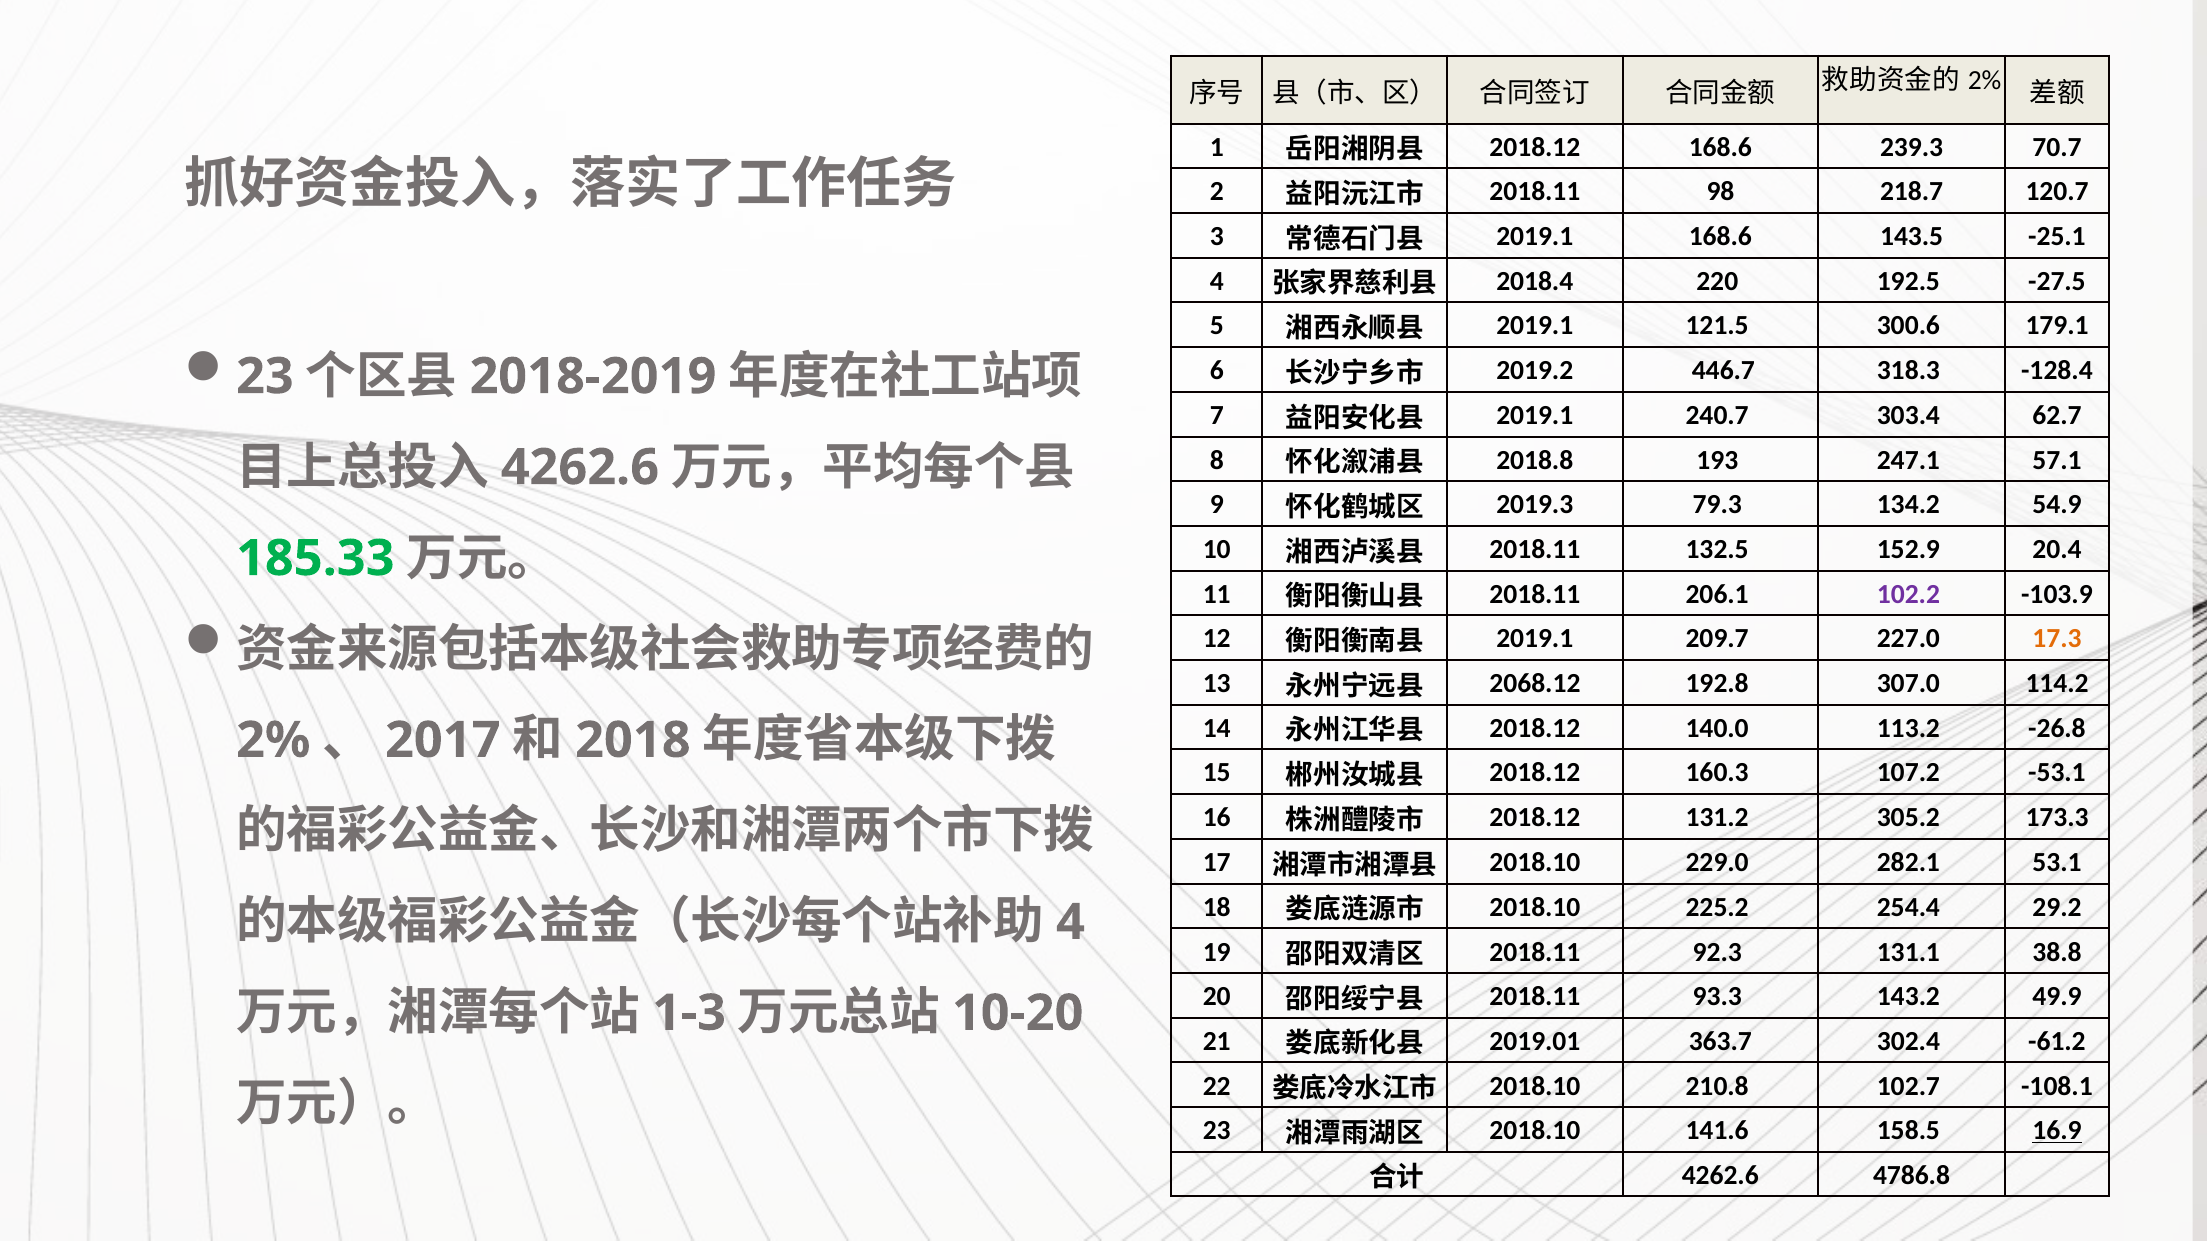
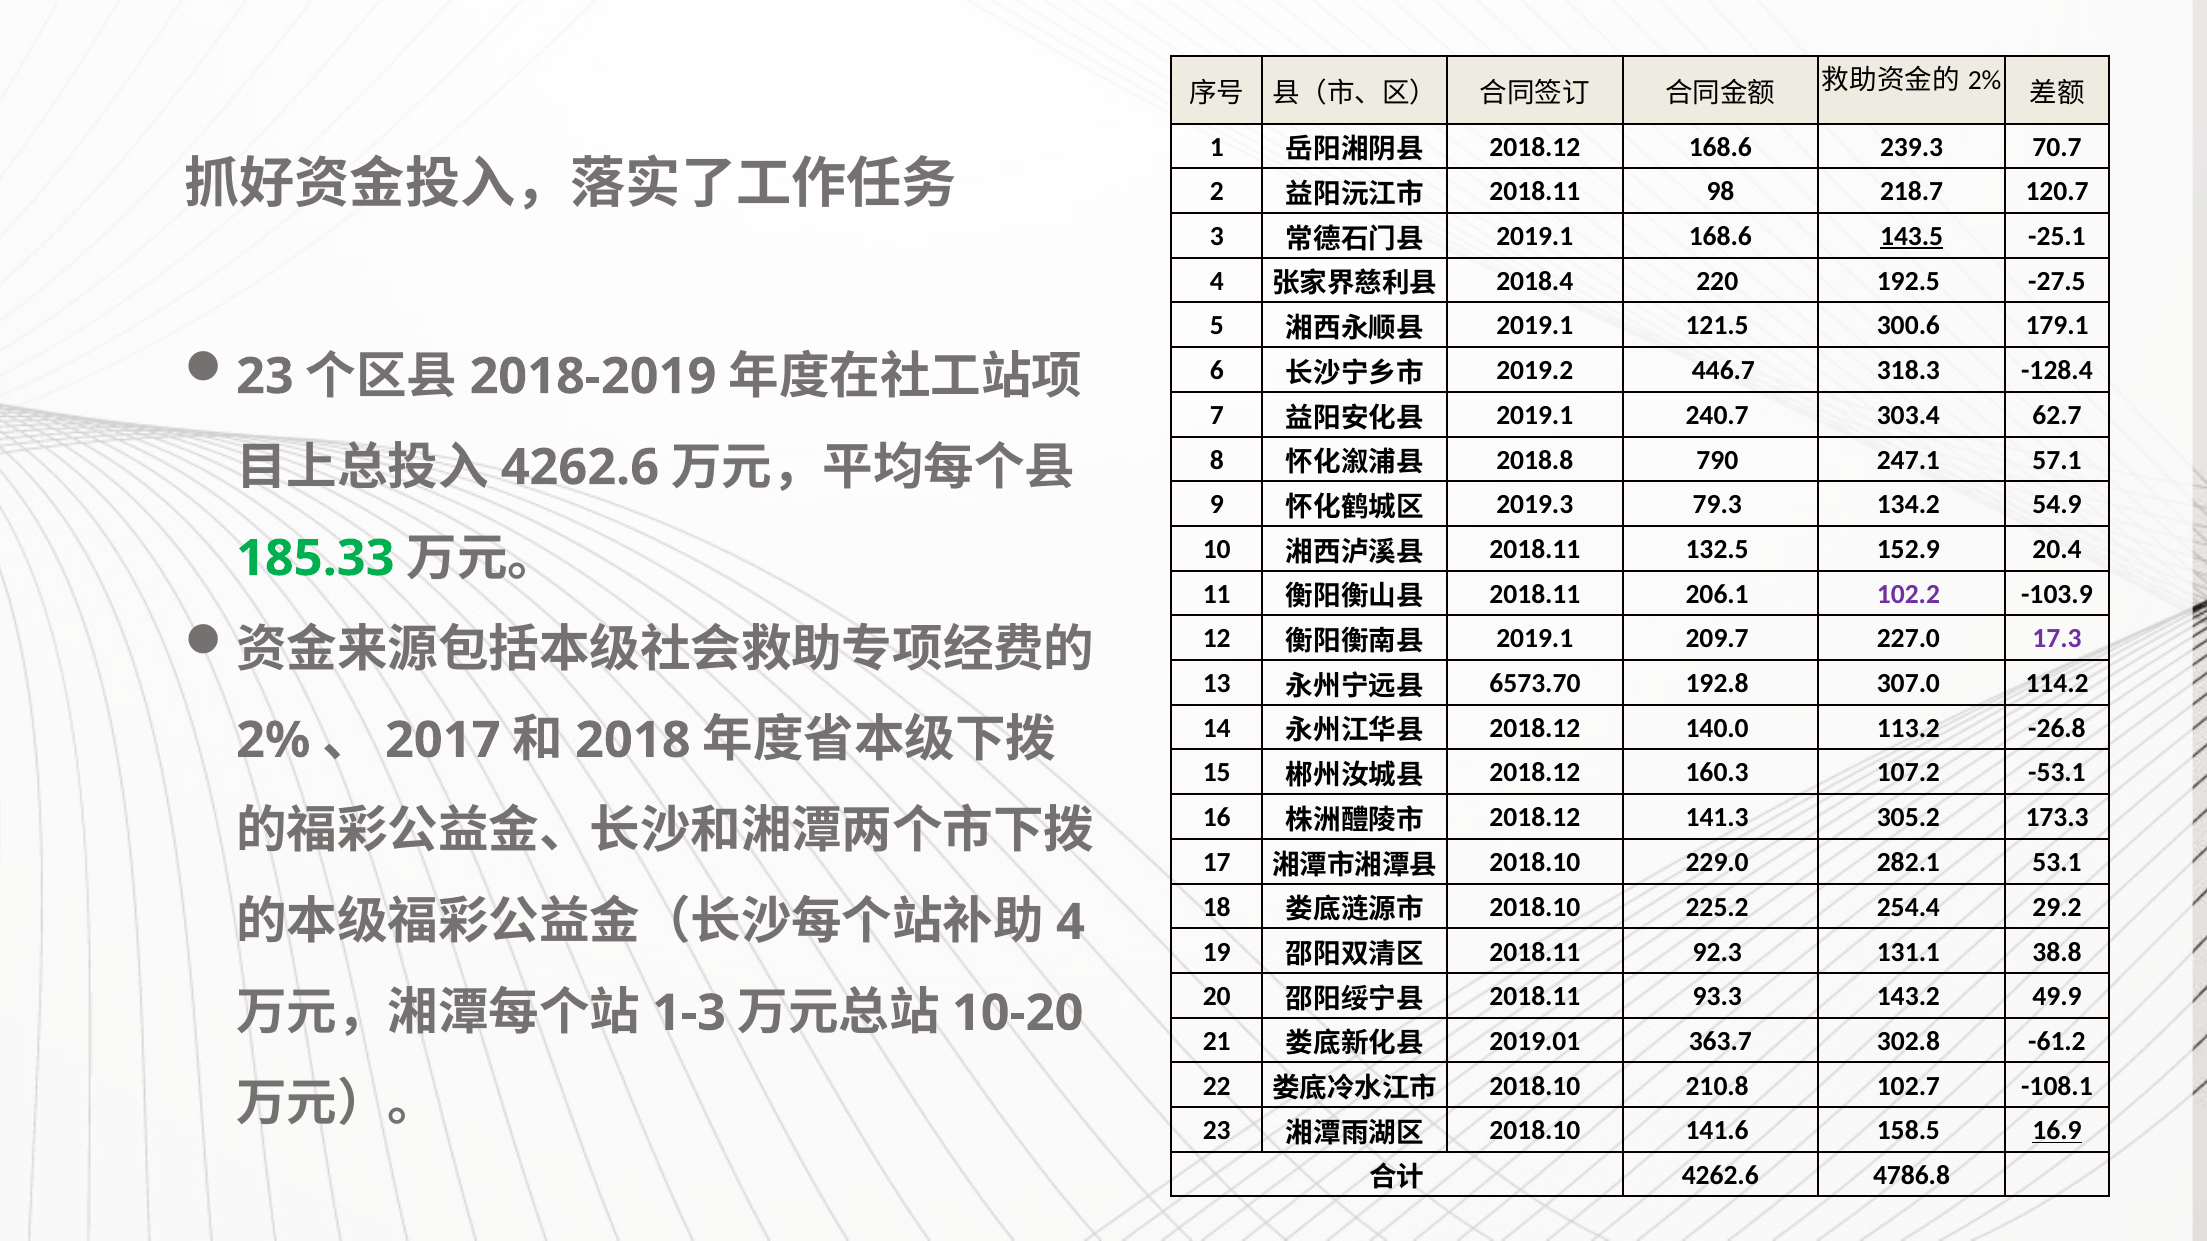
143.5 underline: none -> present
193: 193 -> 790
17.3 colour: orange -> purple
2068.12: 2068.12 -> 6573.70
131.2: 131.2 -> 141.3
302.4: 302.4 -> 302.8
